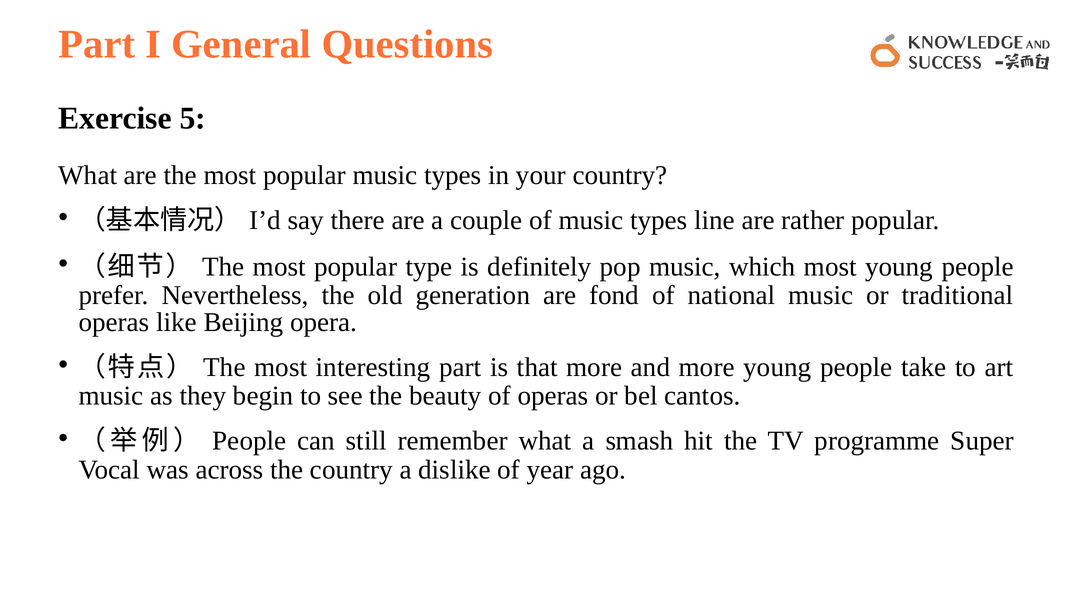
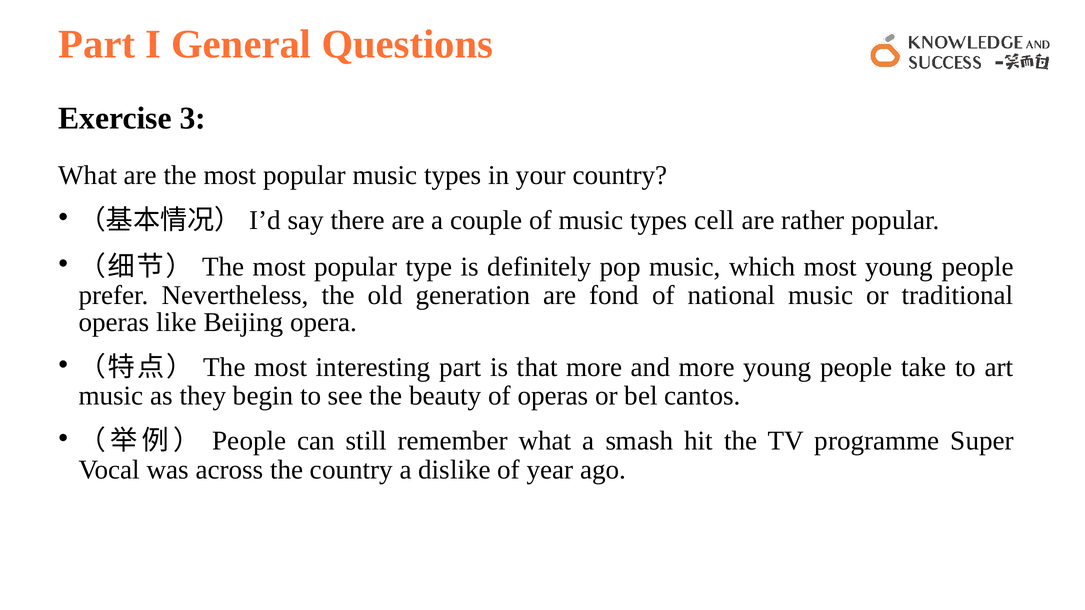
5: 5 -> 3
line: line -> cell
